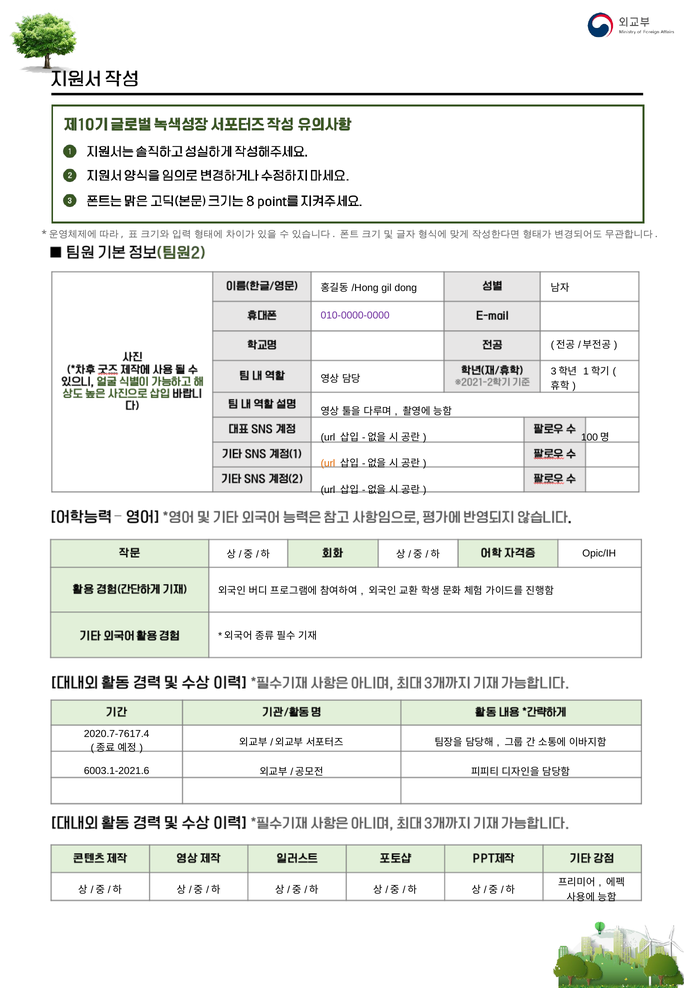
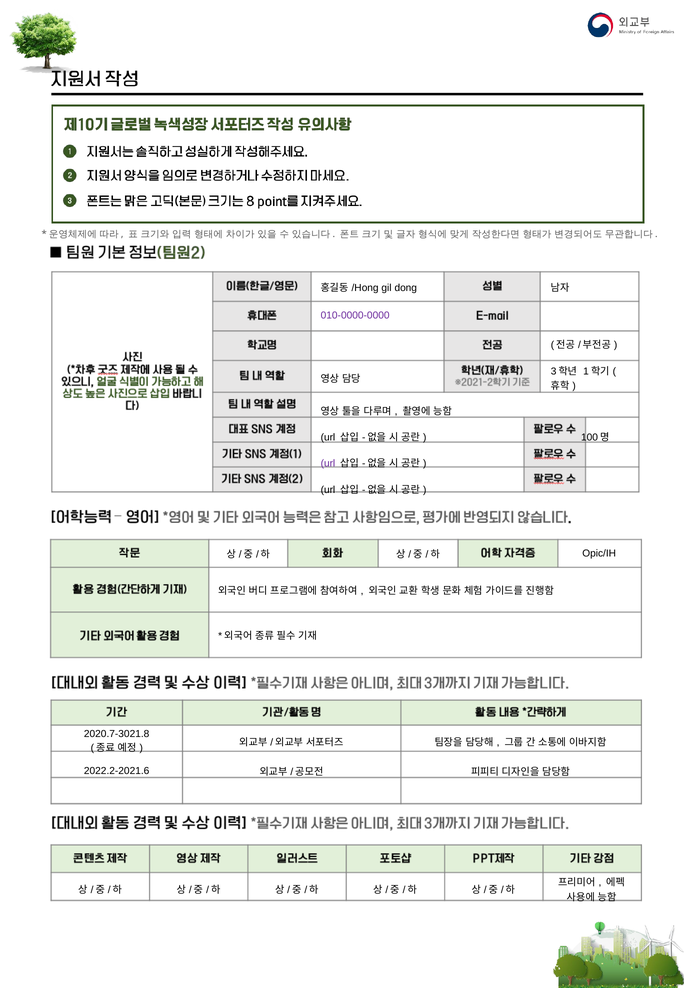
url at (328, 464) colour: orange -> purple
2020.7-7617.4: 2020.7-7617.4 -> 2020.7-3021.8
6003.1-2021.6: 6003.1-2021.6 -> 2022.2-2021.6
